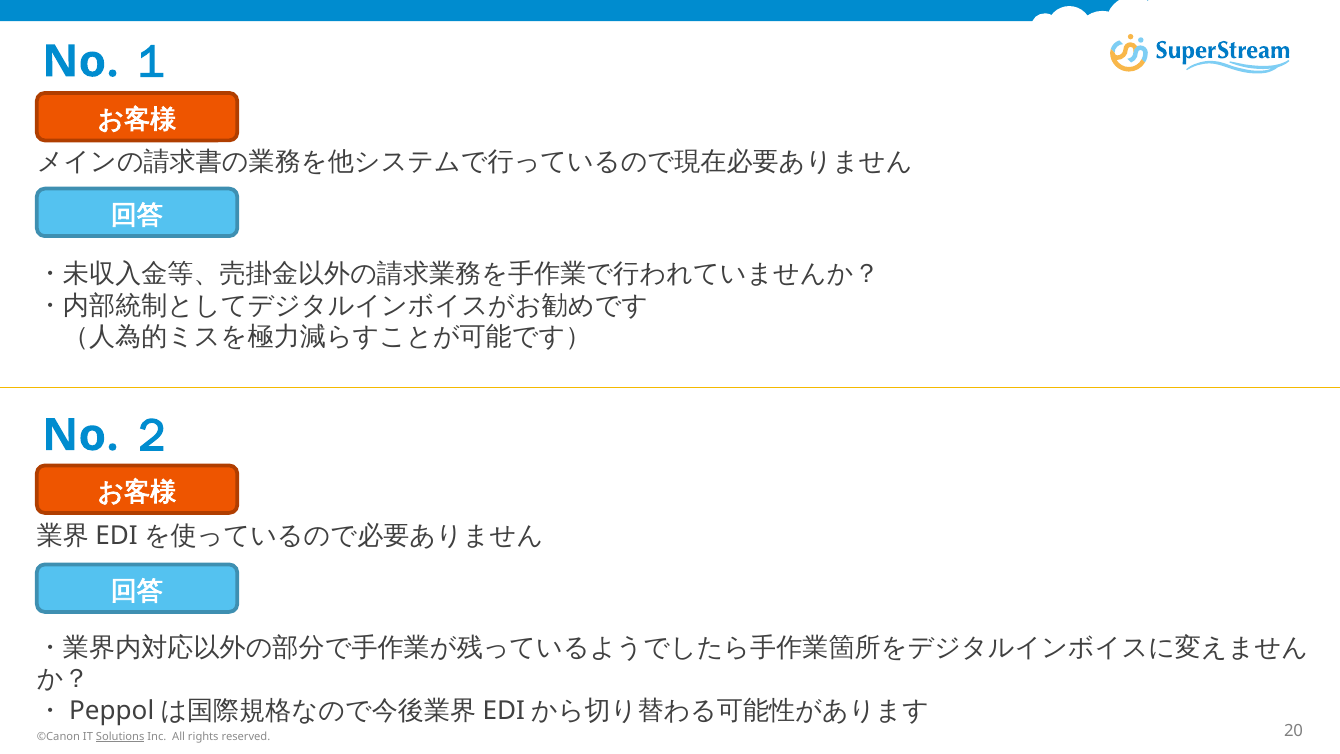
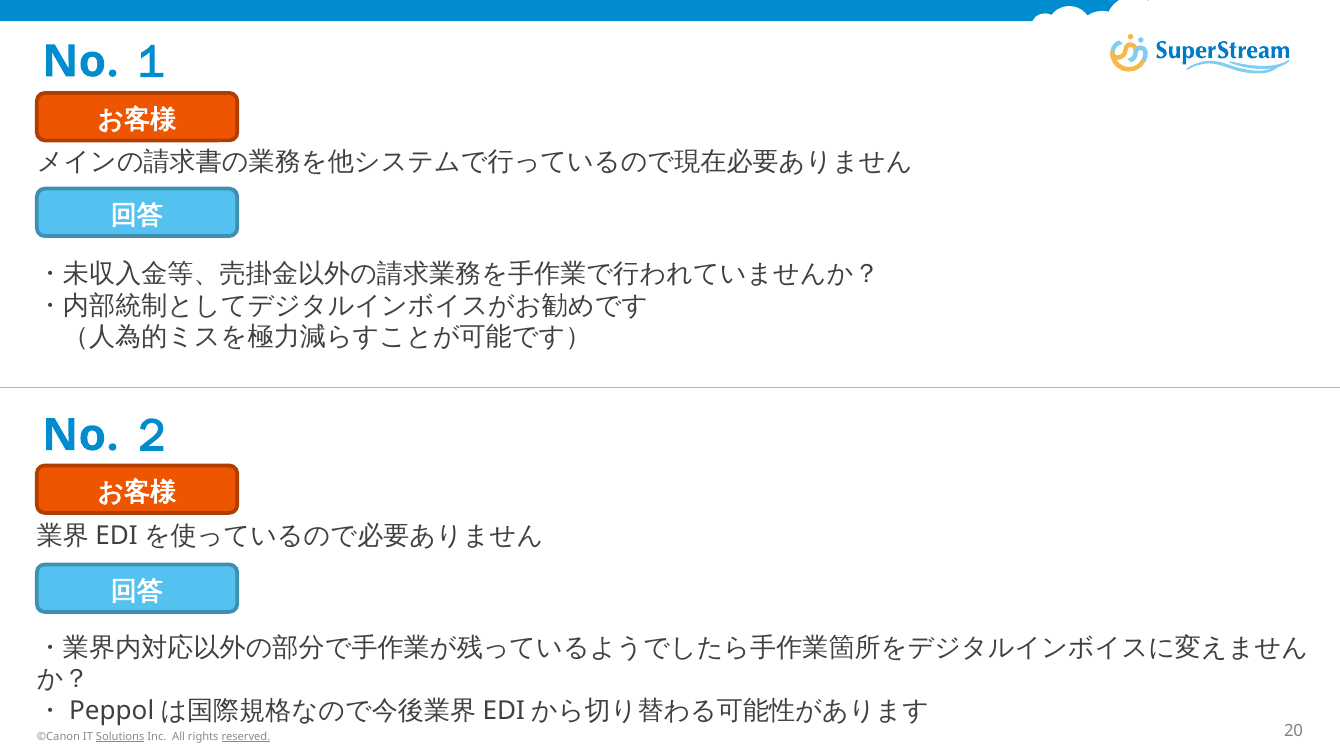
reserved underline: none -> present
